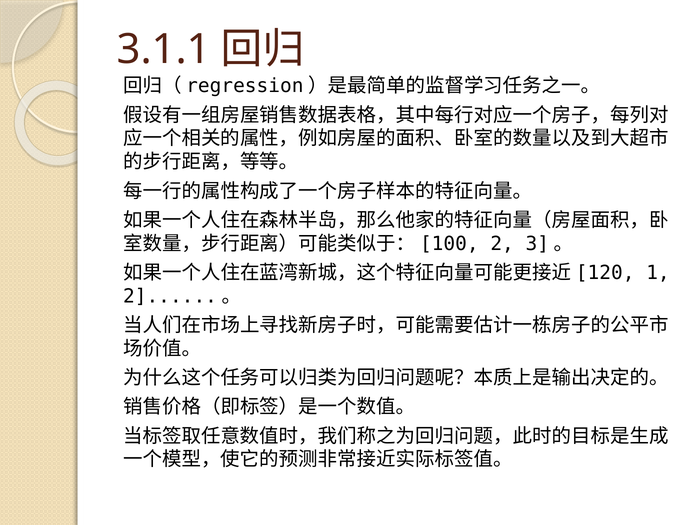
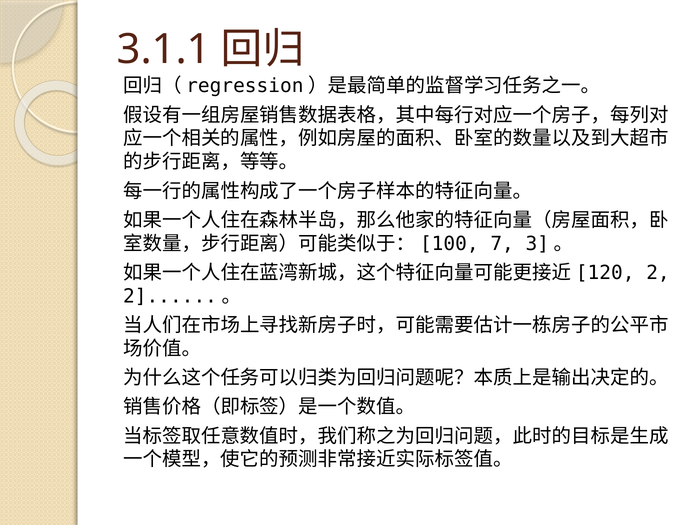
2: 2 -> 7
1: 1 -> 2
